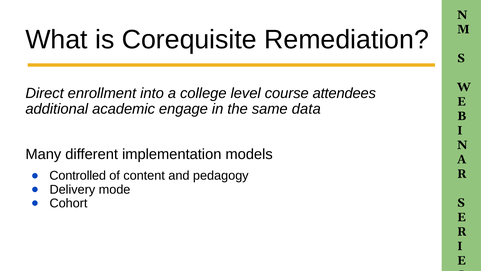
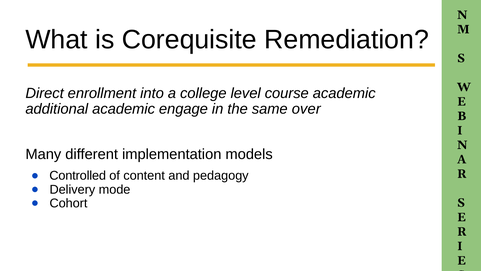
course attendees: attendees -> academic
data: data -> over
